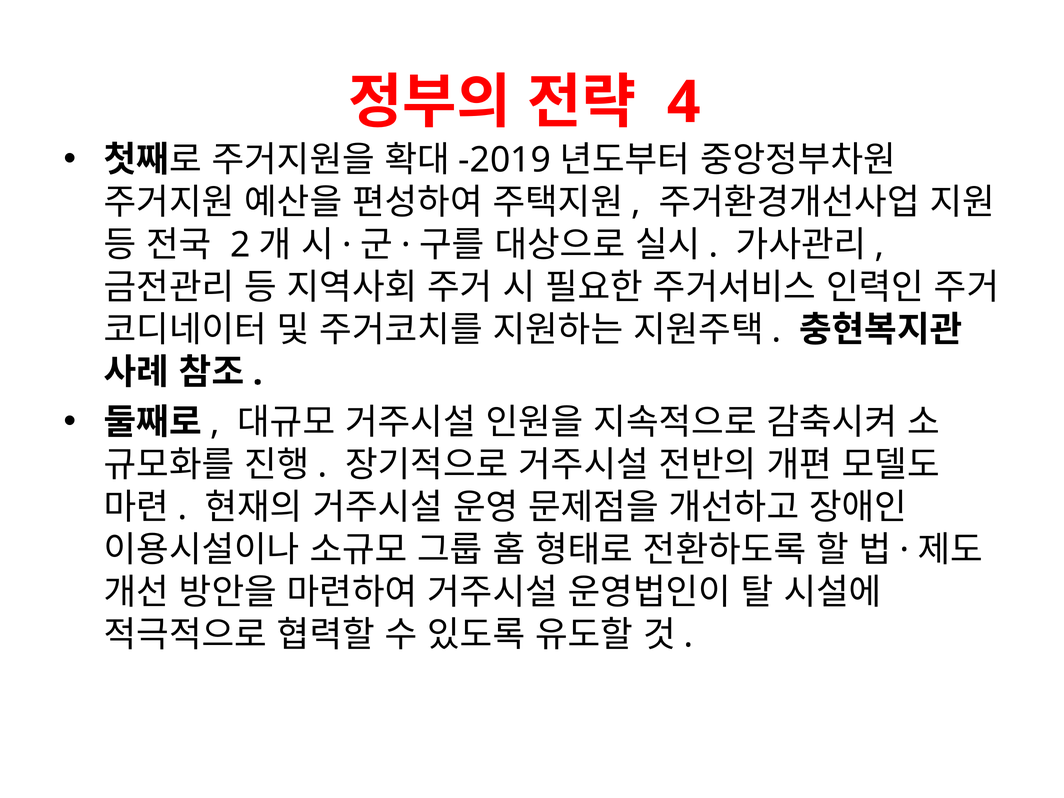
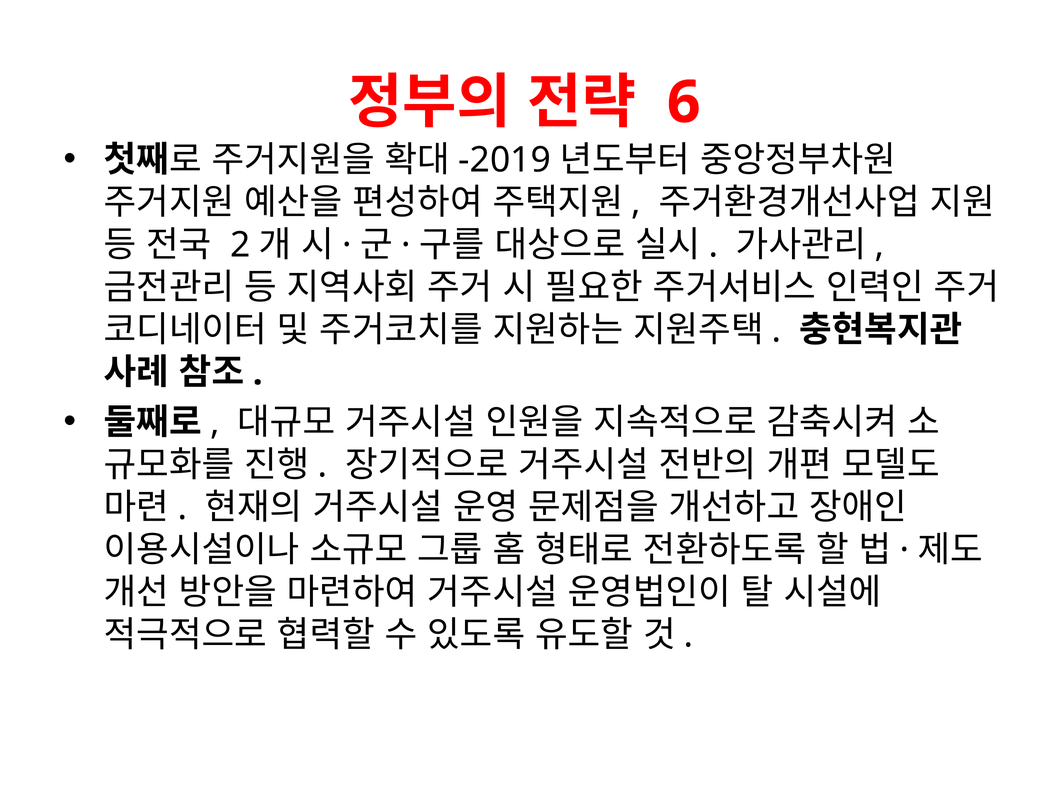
4: 4 -> 6
